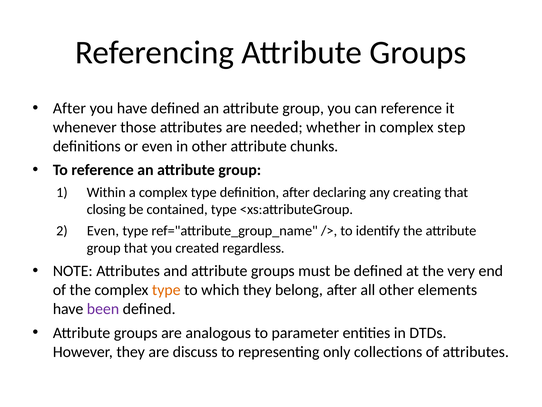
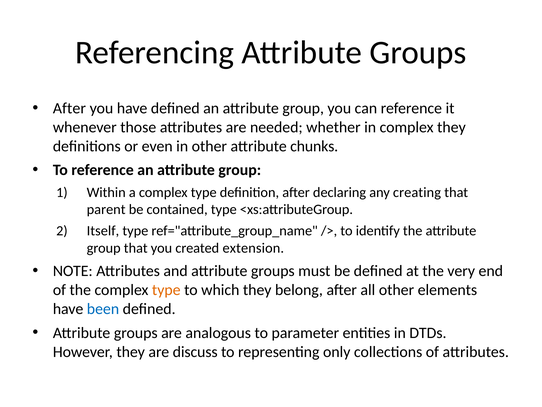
complex step: step -> they
closing: closing -> parent
Even at (103, 231): Even -> Itself
regardless: regardless -> extension
been colour: purple -> blue
